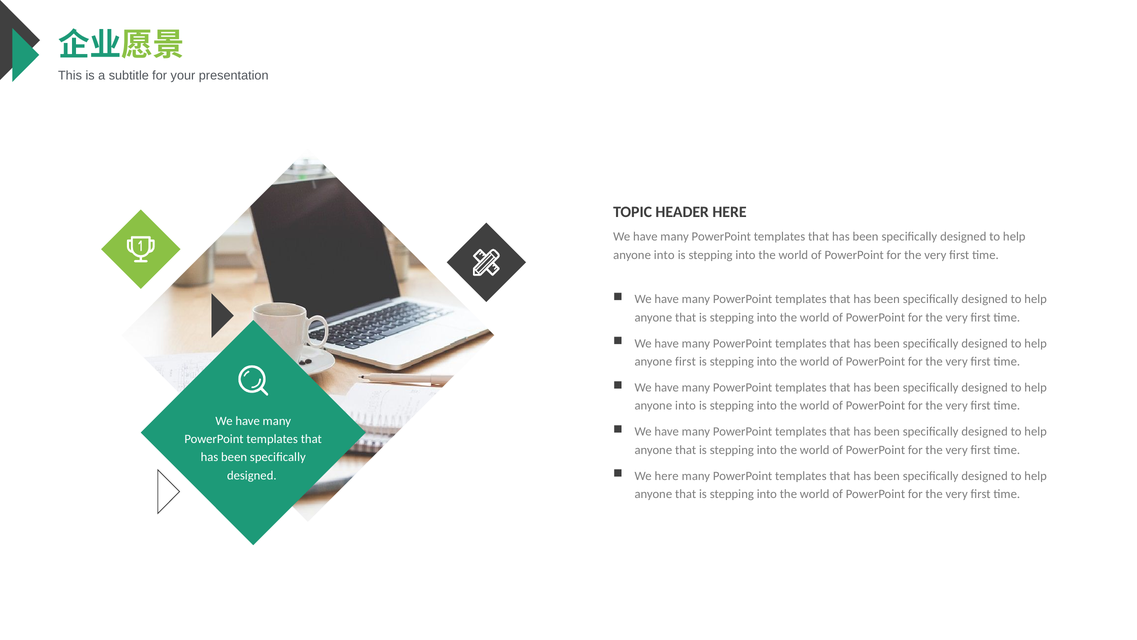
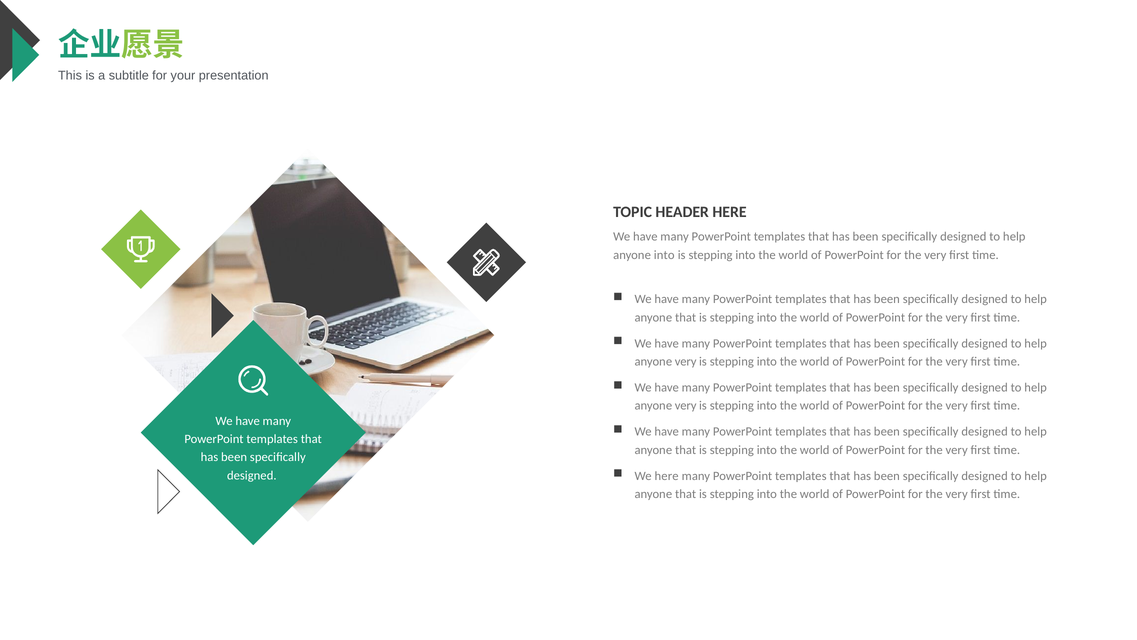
first at (685, 361): first -> very
into at (685, 405): into -> very
